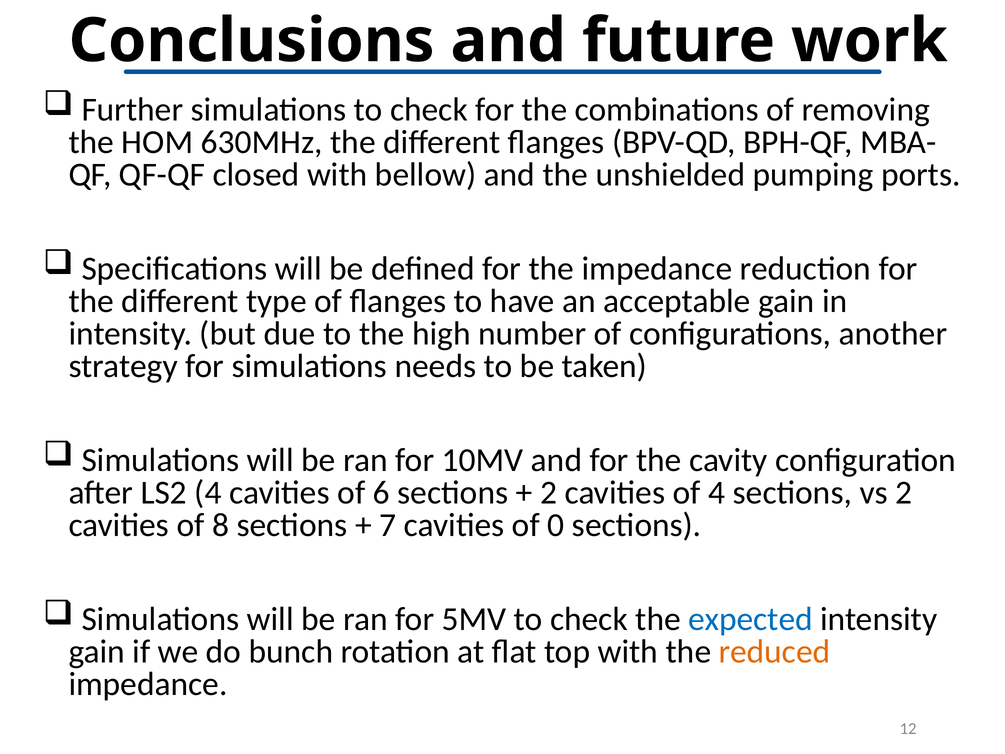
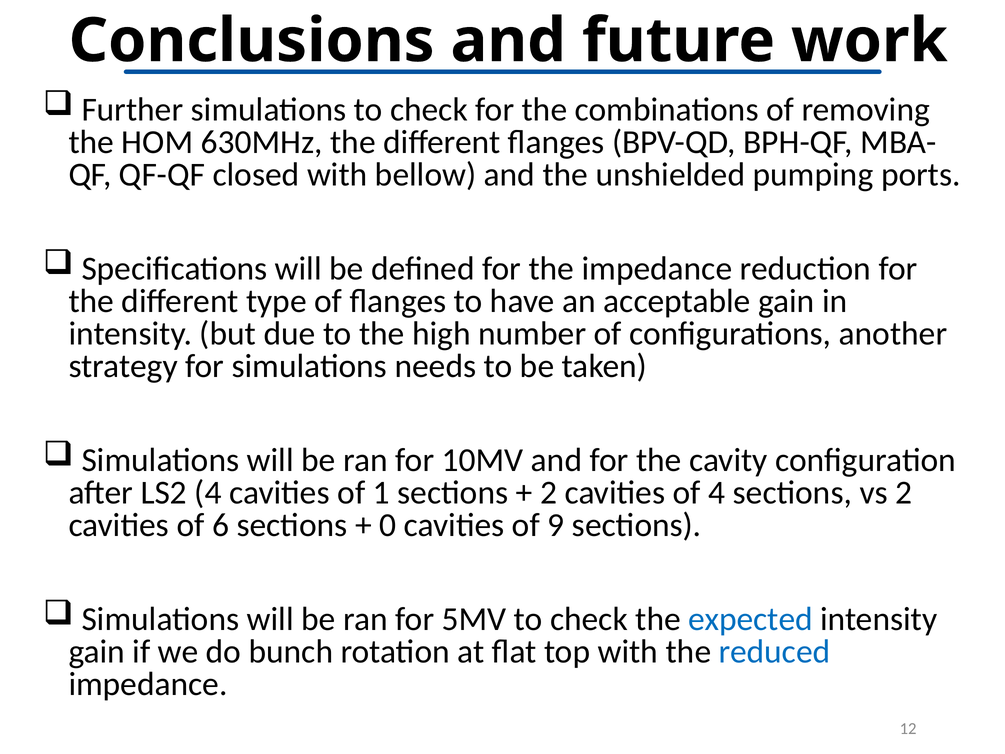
6: 6 -> 1
8: 8 -> 6
7: 7 -> 0
0: 0 -> 9
reduced colour: orange -> blue
